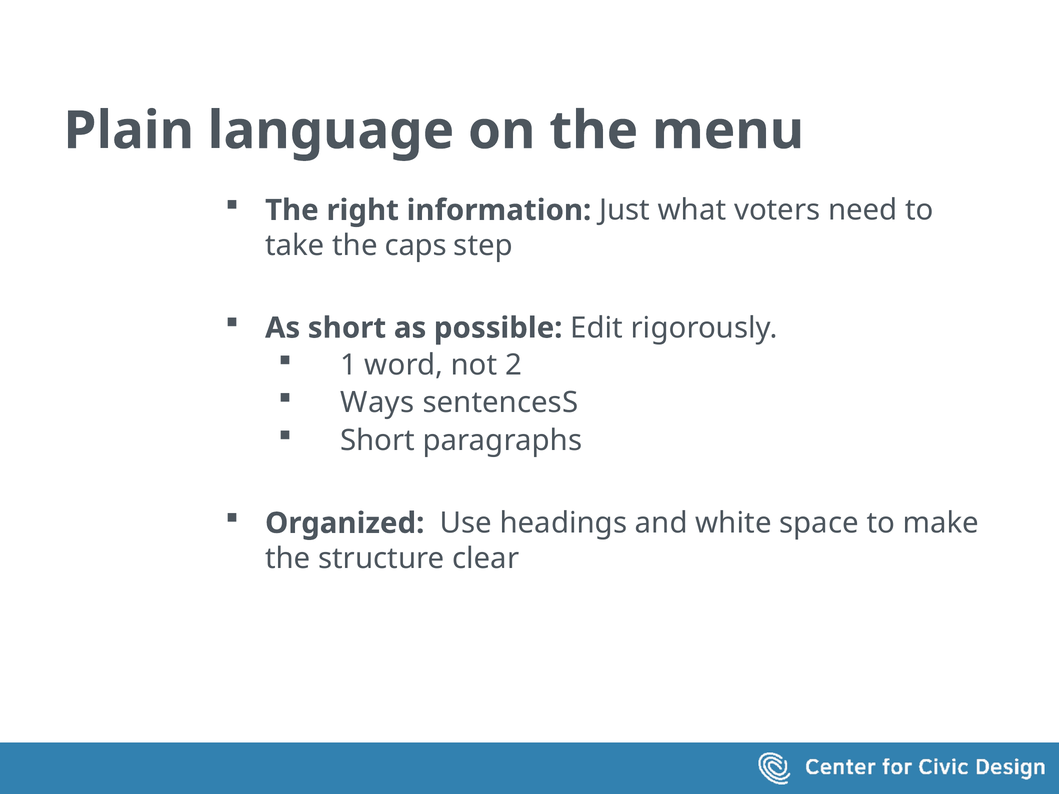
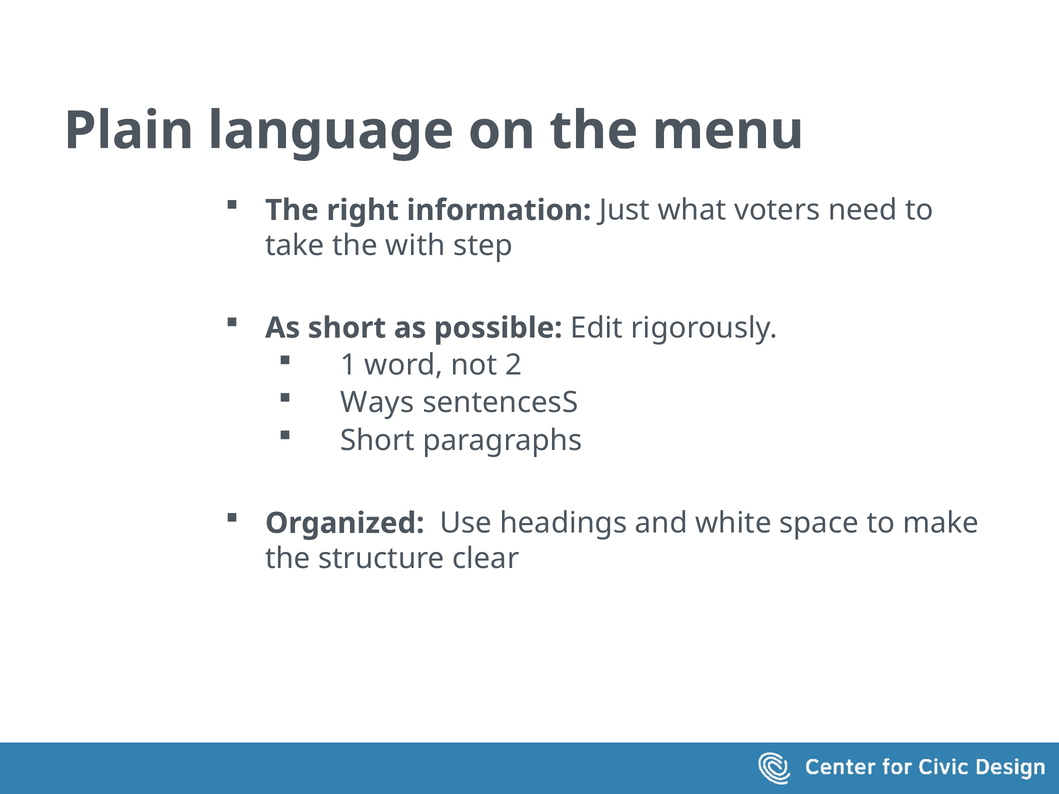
caps: caps -> with
